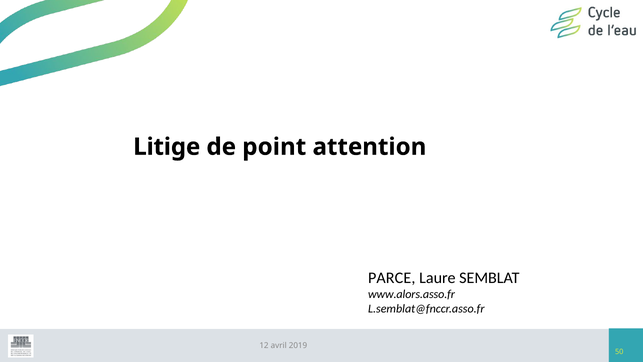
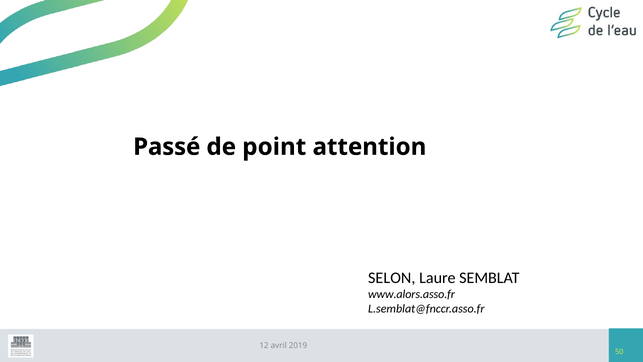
Litige: Litige -> Passé
PARCE: PARCE -> SELON
